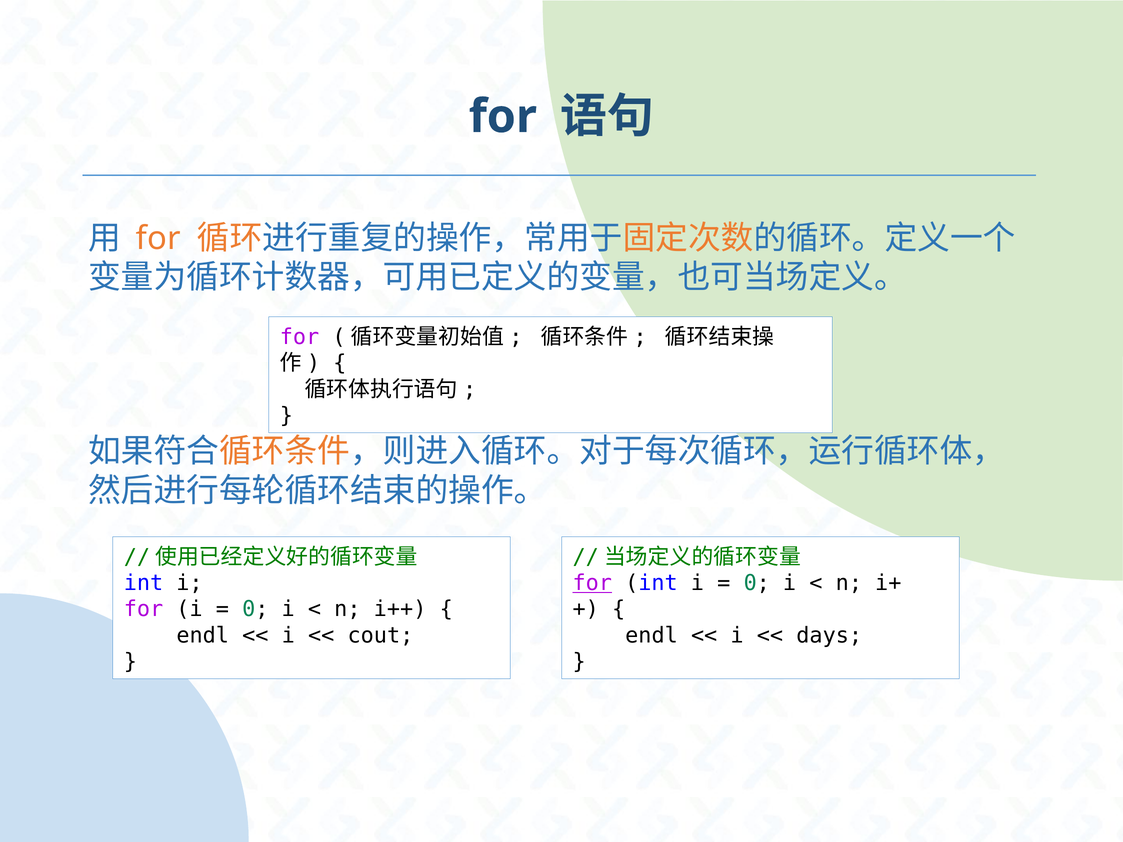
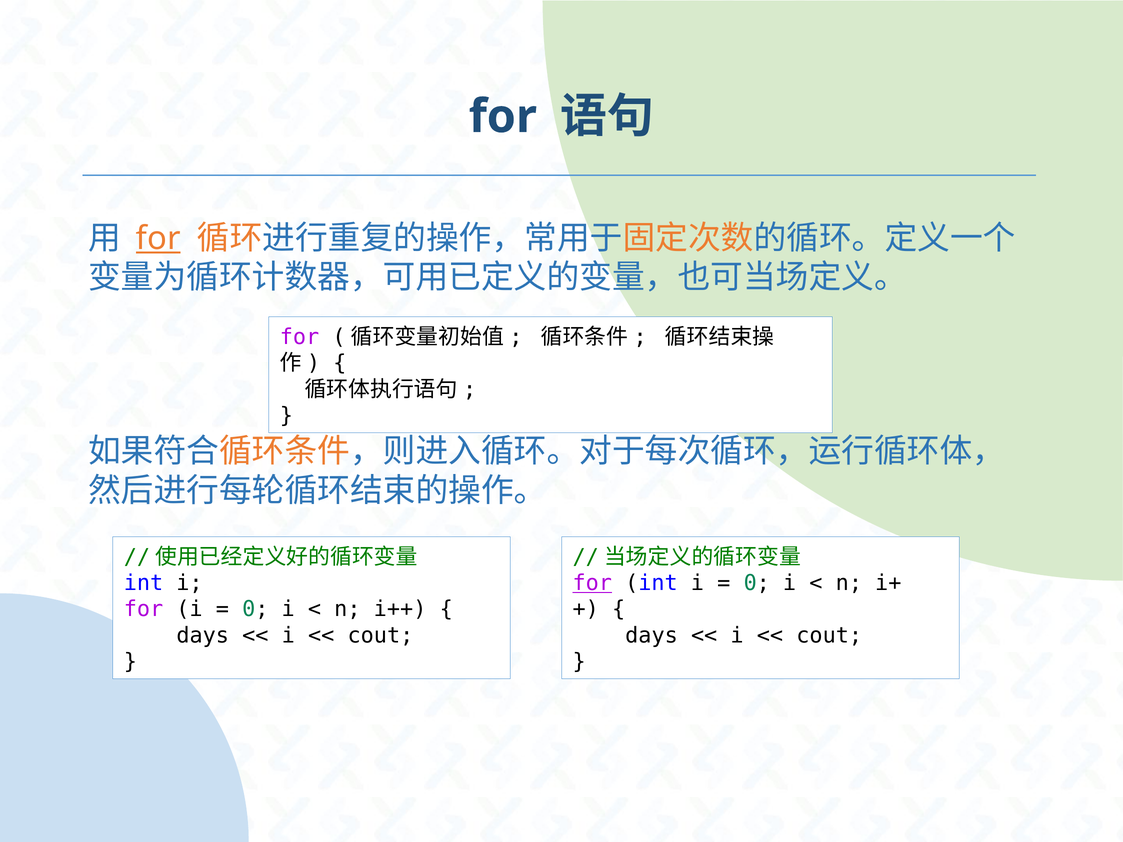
for at (158, 238) underline: none -> present
endl at (203, 636): endl -> days
endl at (652, 636): endl -> days
days at (829, 636): days -> cout
